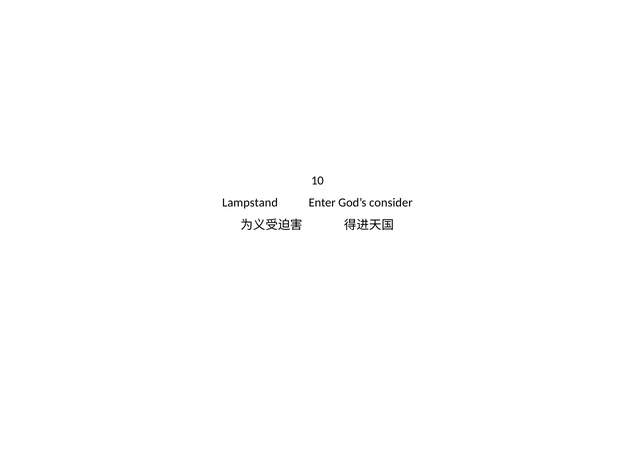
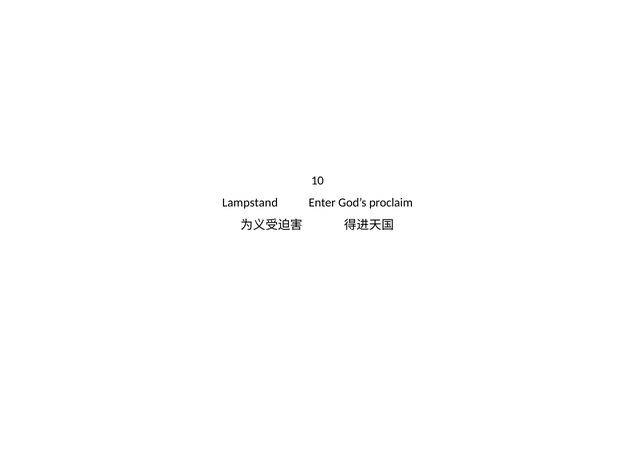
consider: consider -> proclaim
